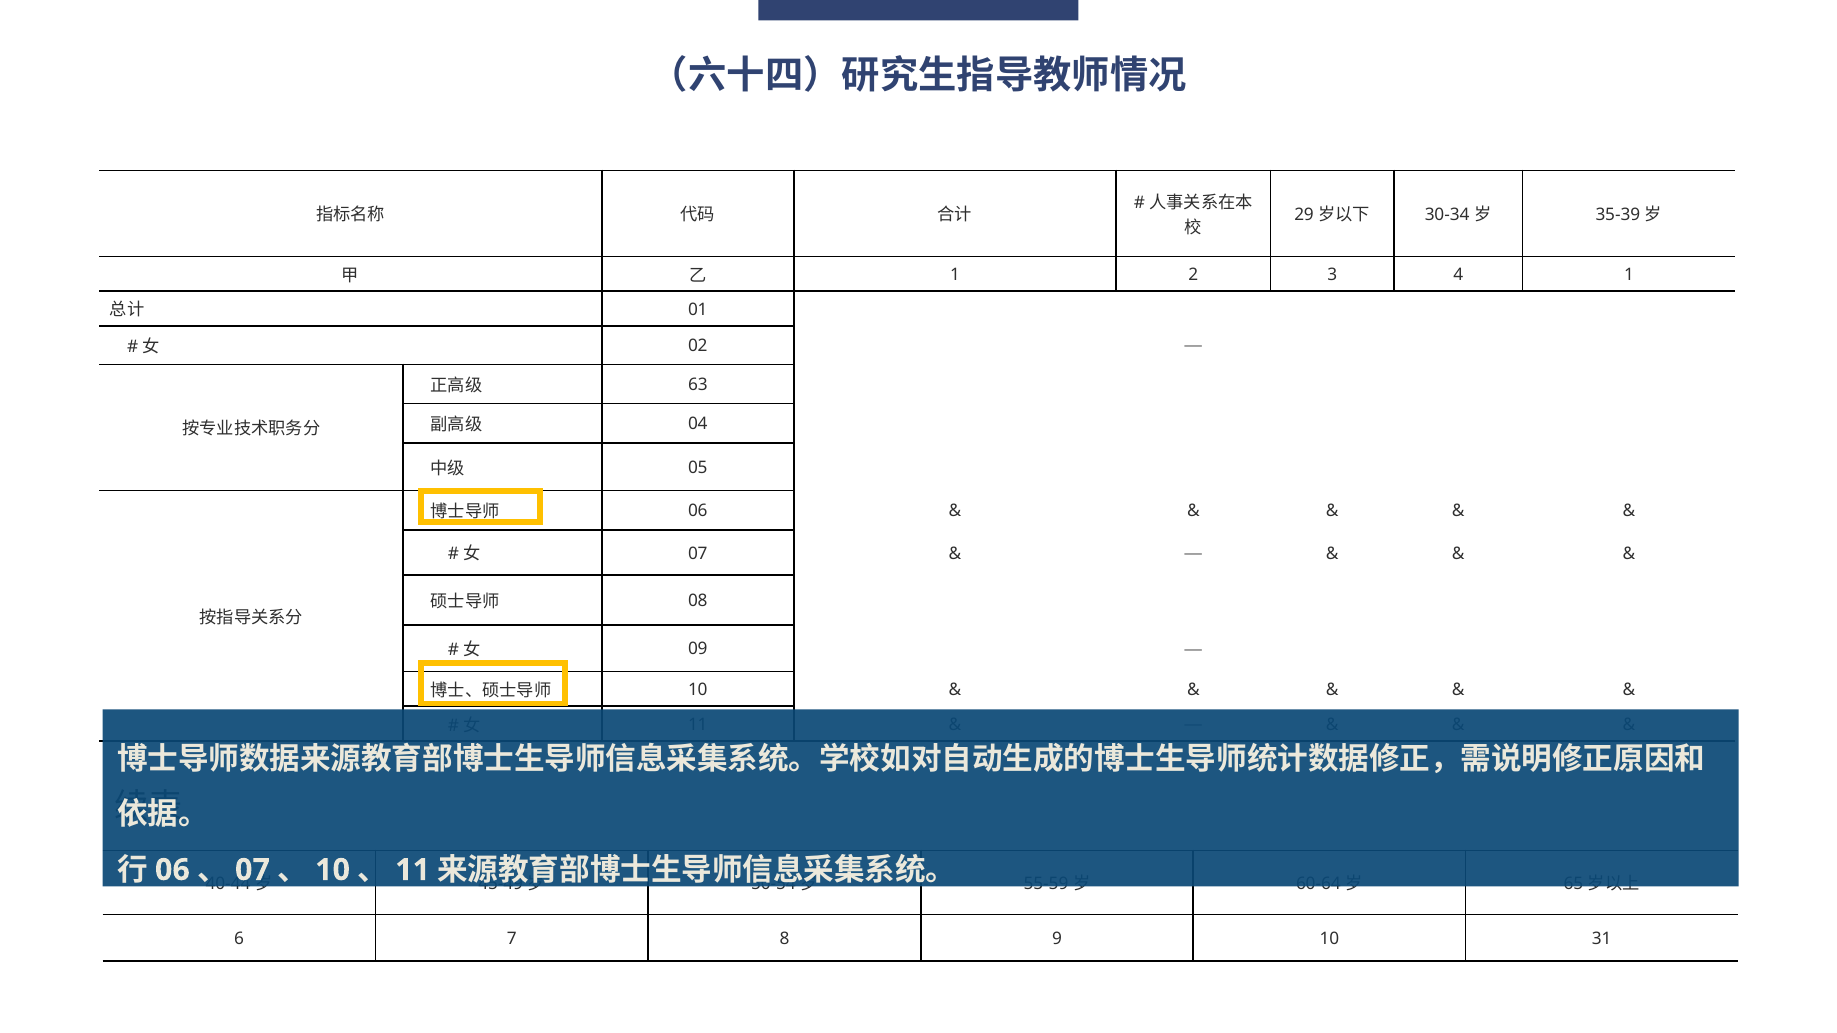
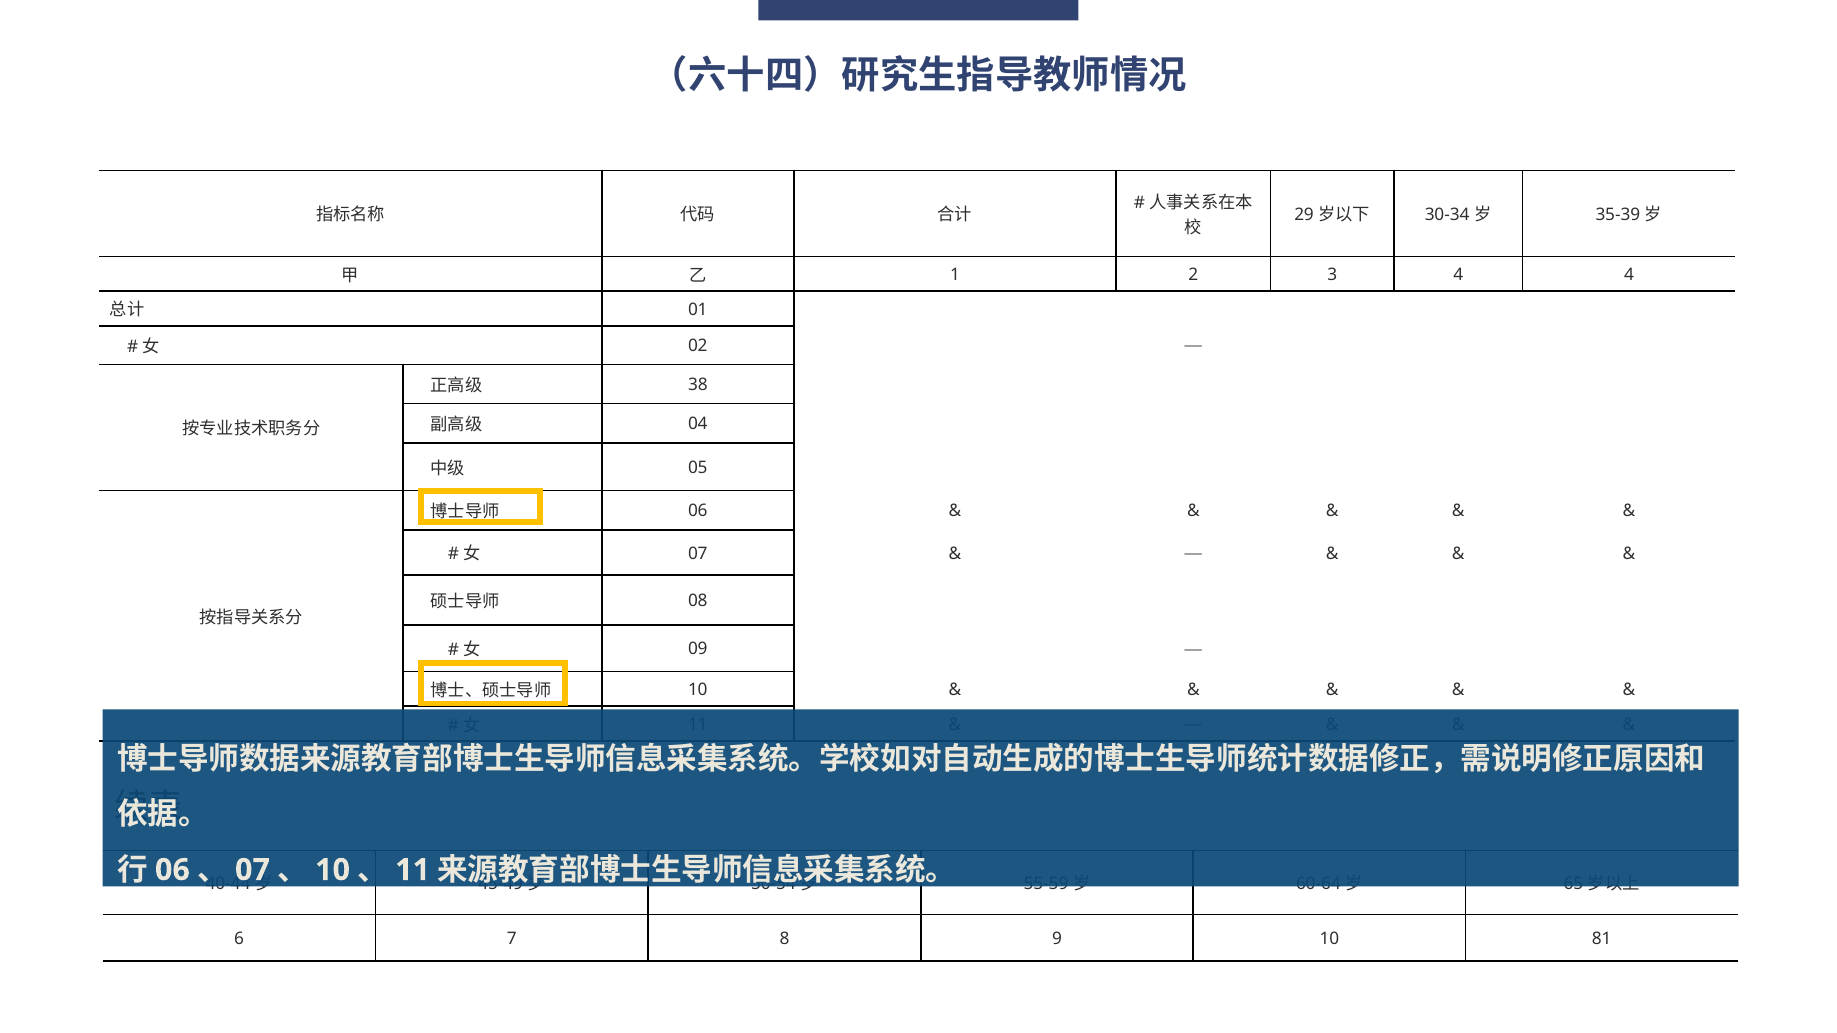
4 1: 1 -> 4
63: 63 -> 38
31: 31 -> 81
